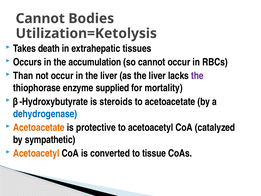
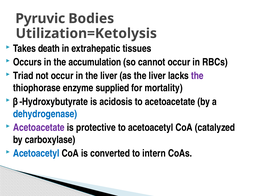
Cannot at (40, 19): Cannot -> Pyruvic
Than: Than -> Triad
steroids: steroids -> acidosis
Acetoacetate at (39, 127) colour: orange -> purple
sympathetic: sympathetic -> carboxylase
Acetoacetyl at (36, 153) colour: orange -> blue
tissue: tissue -> intern
